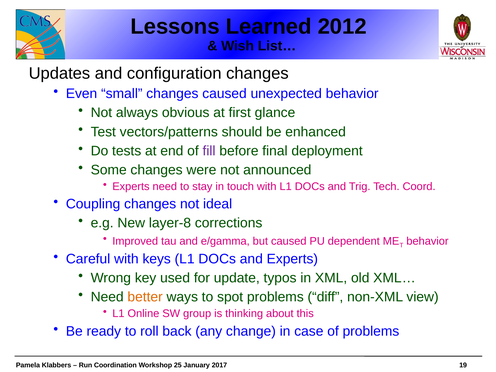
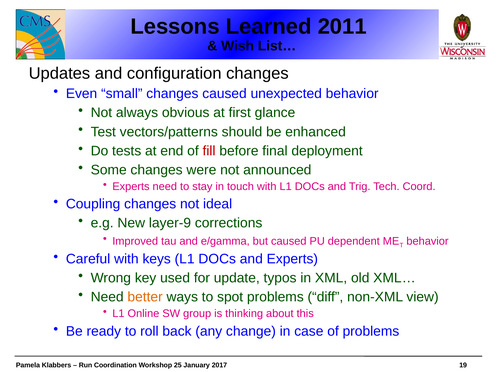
2012: 2012 -> 2011
fill colour: purple -> red
layer-8: layer-8 -> layer-9
